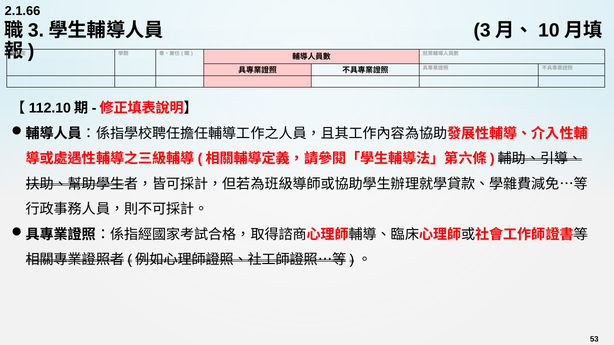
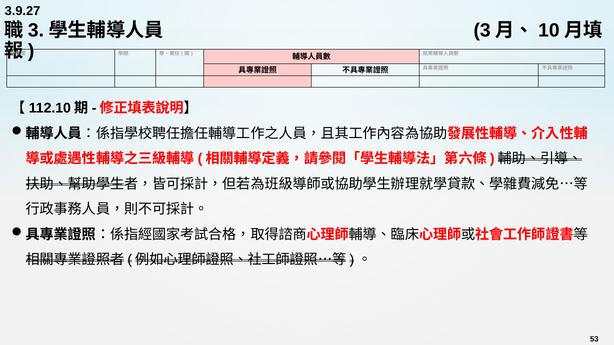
2.1.66: 2.1.66 -> 3.9.27
